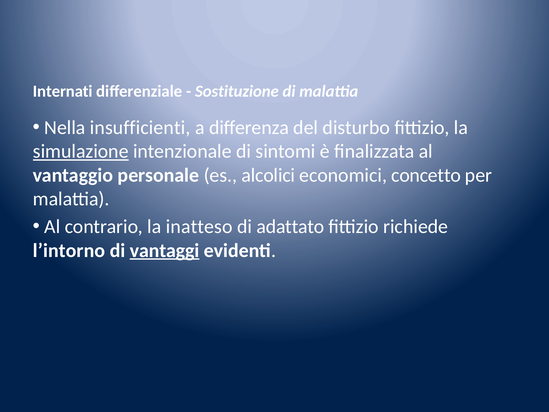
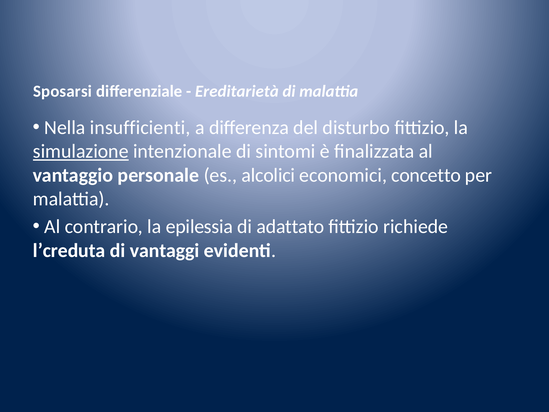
Internati: Internati -> Sposarsi
Sostituzione: Sostituzione -> Ereditarietà
inatteso: inatteso -> epilessia
l’intorno: l’intorno -> l’creduta
vantaggi underline: present -> none
